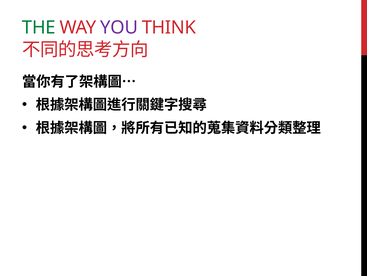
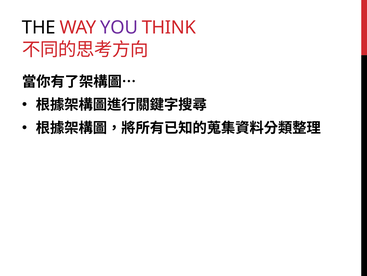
THE colour: green -> black
